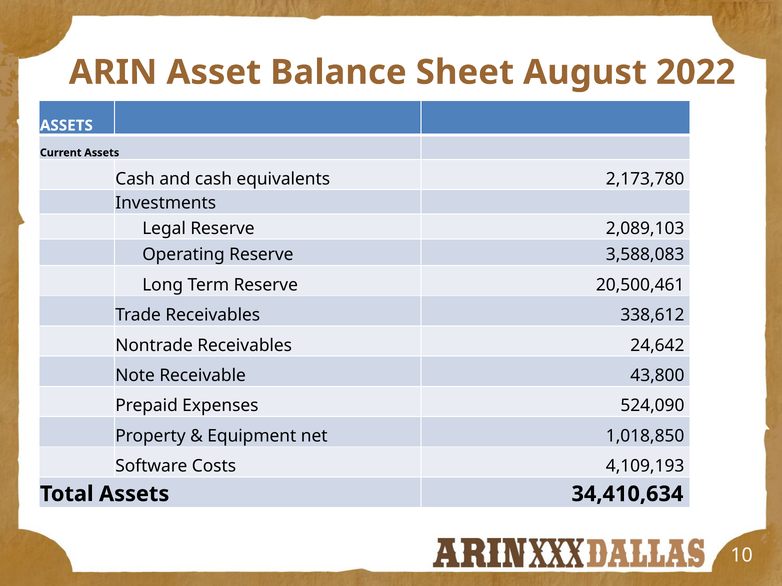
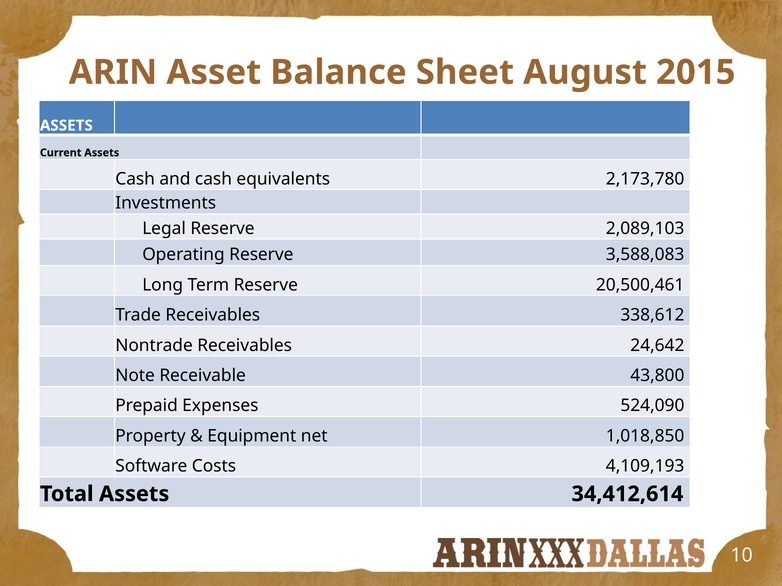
2022: 2022 -> 2015
34,410,634: 34,410,634 -> 34,412,614
